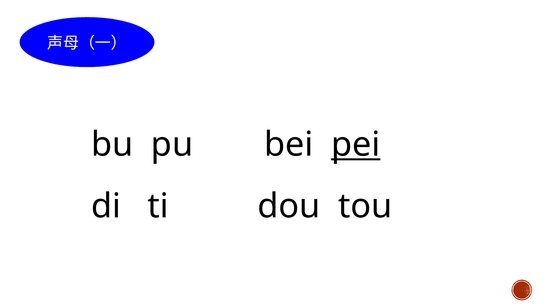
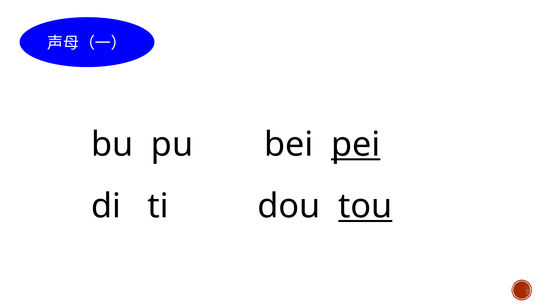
tou underline: none -> present
